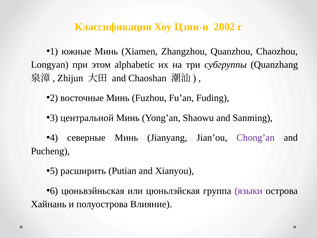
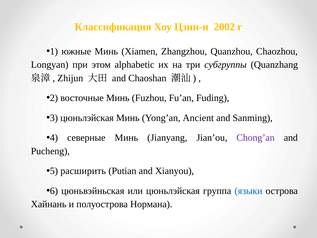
центральной at (87, 118): центральной -> цюньлэйская
Shaowu: Shaowu -> Ancient
языки colour: purple -> blue
Влияние: Влияние -> Нормана
